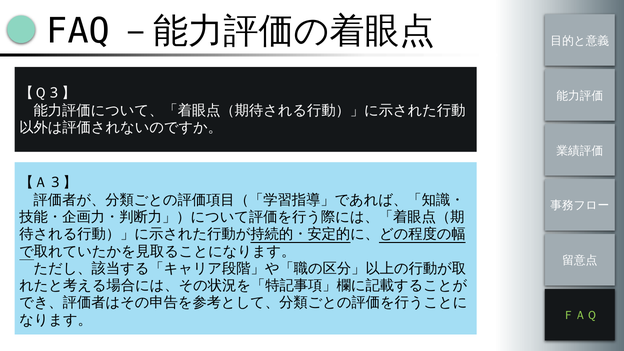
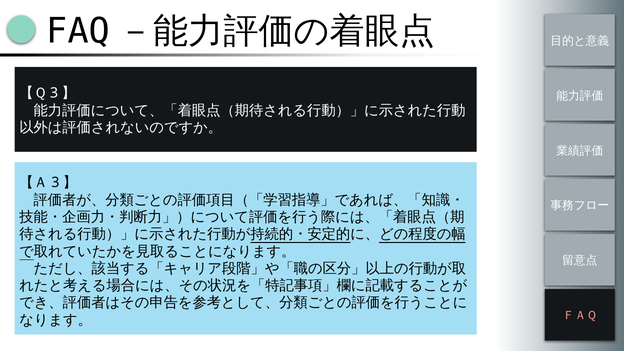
ＦＡＱ colour: light green -> pink
